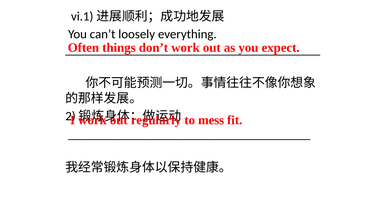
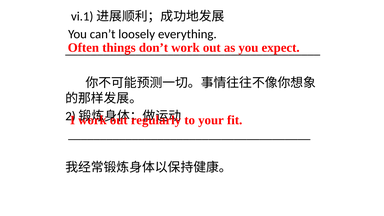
mess: mess -> your
